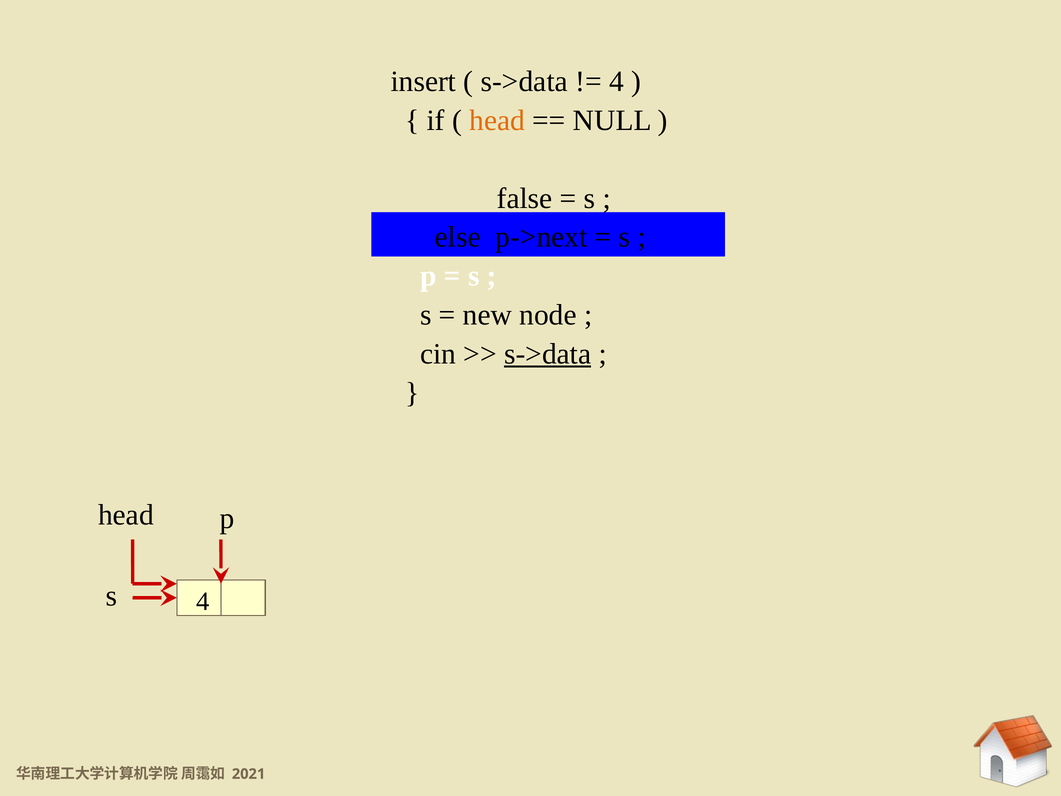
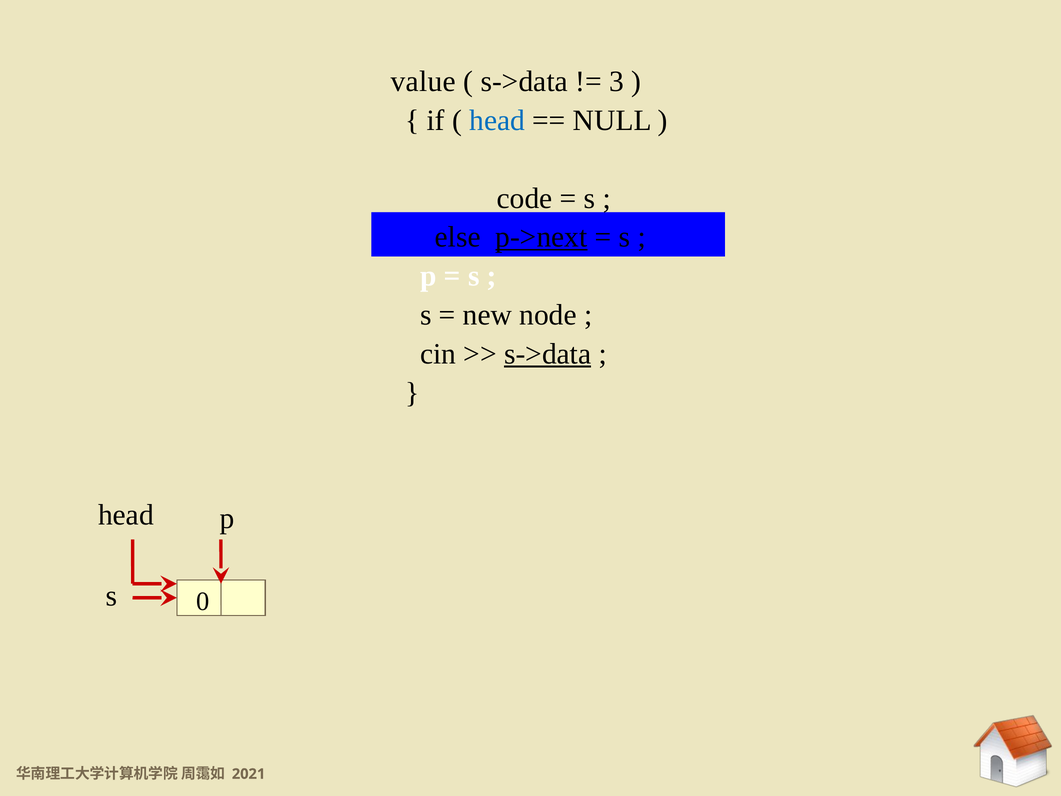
insert: insert -> value
4 at (616, 82): 4 -> 3
head at (497, 120) colour: orange -> blue
false: false -> code
p->next underline: none -> present
s 4: 4 -> 0
